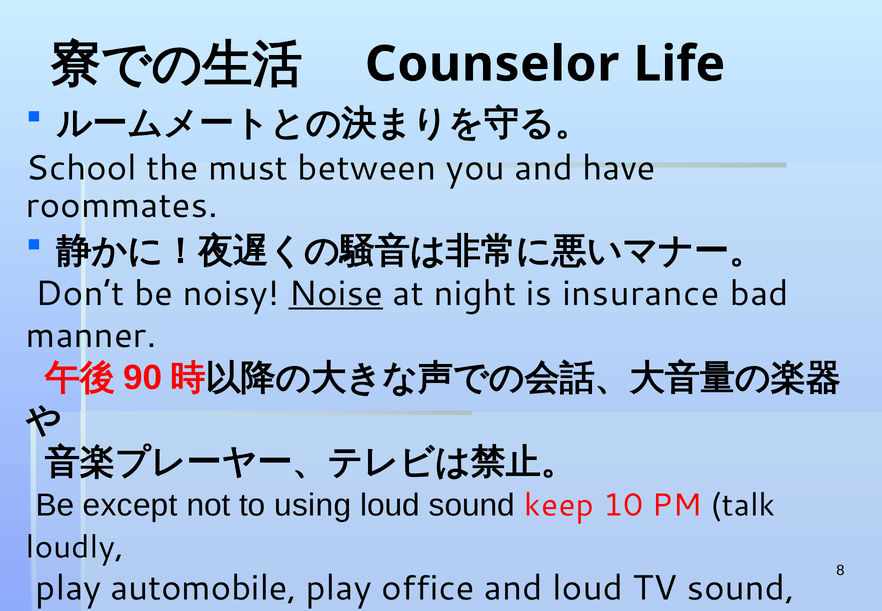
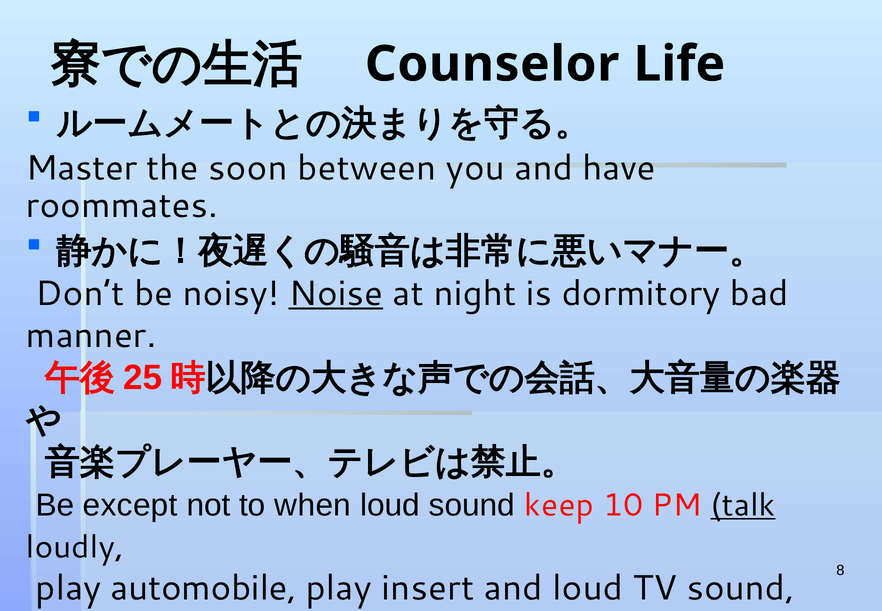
School at (81, 168): School -> Master
must: must -> soon
is insurance: insurance -> dormitory
90: 90 -> 25
to using: using -> when
talk underline: none -> present
office: office -> insert
